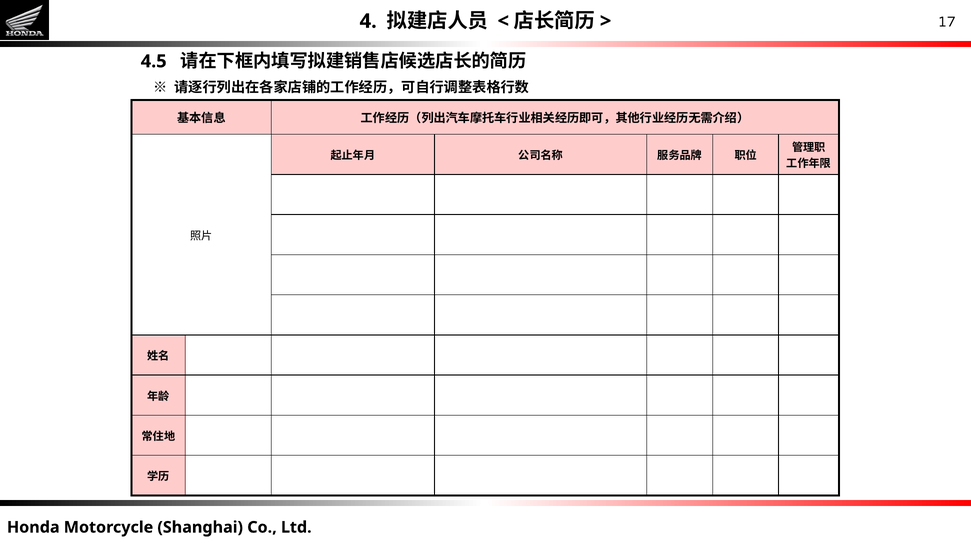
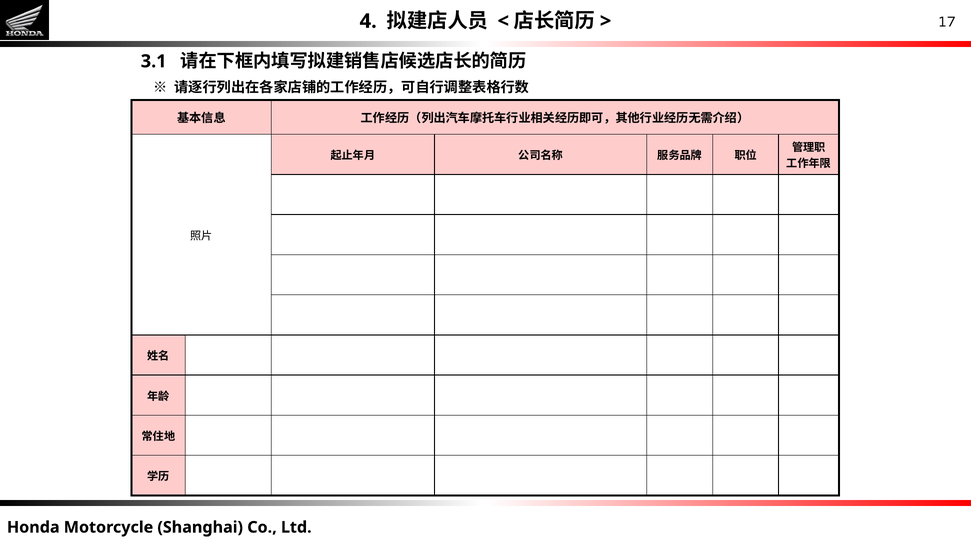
4.5: 4.5 -> 3.1
